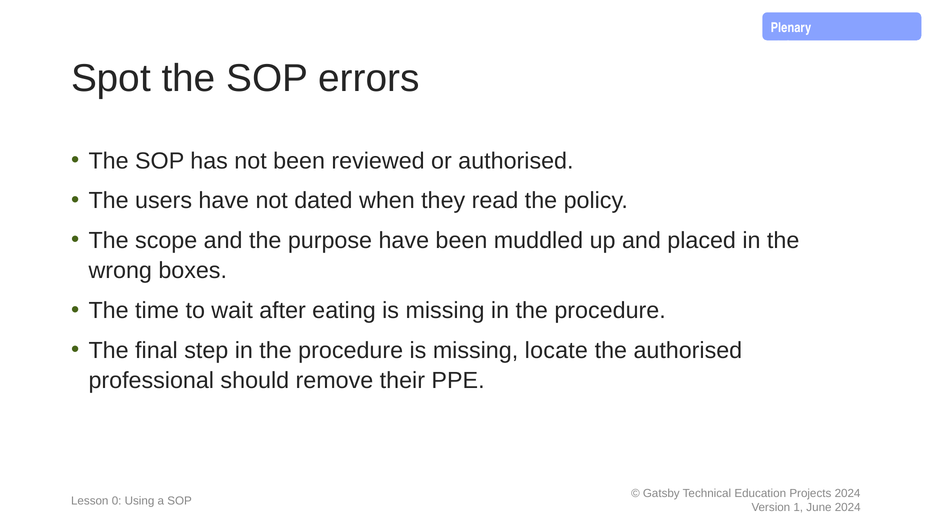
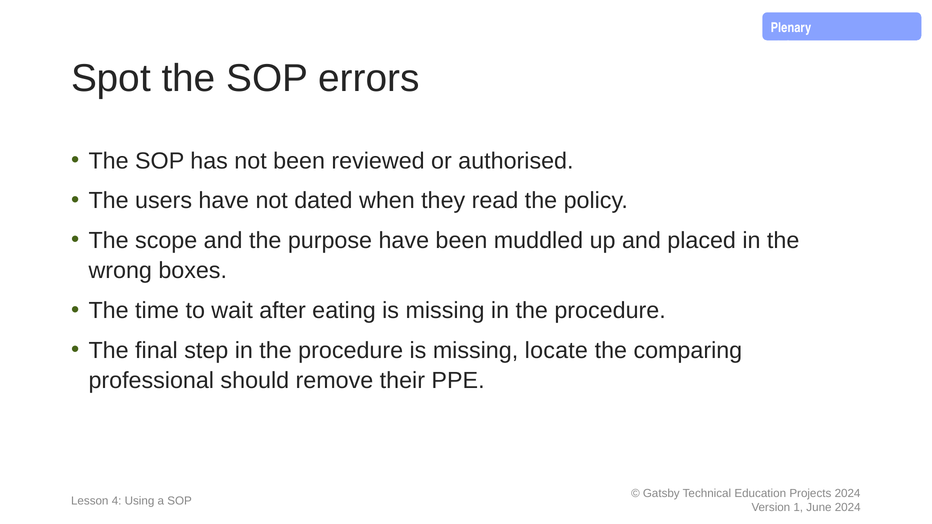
the authorised: authorised -> comparing
0: 0 -> 4
